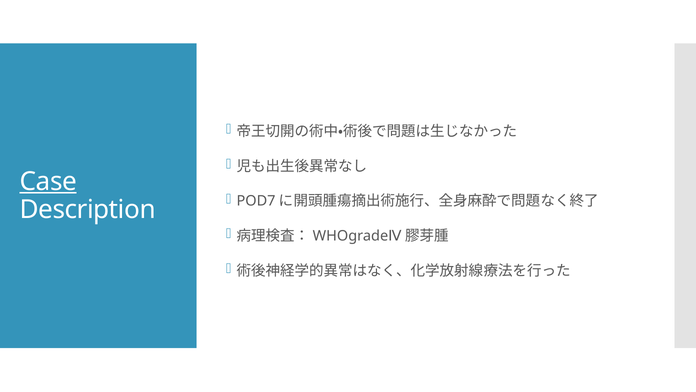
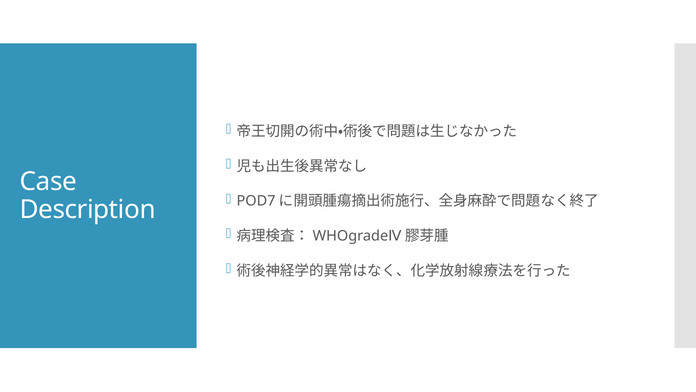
Case underline: present -> none
